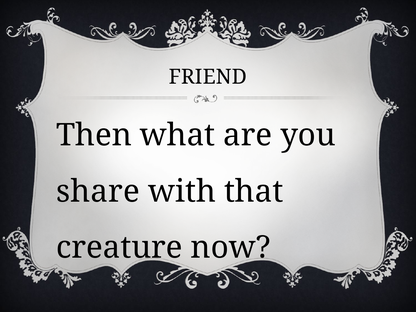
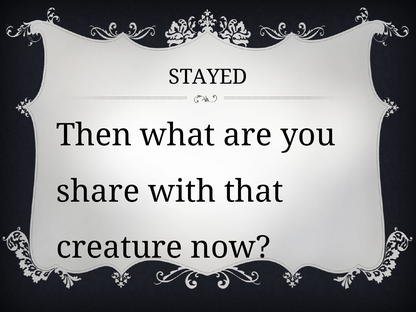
FRIEND: FRIEND -> STAYED
